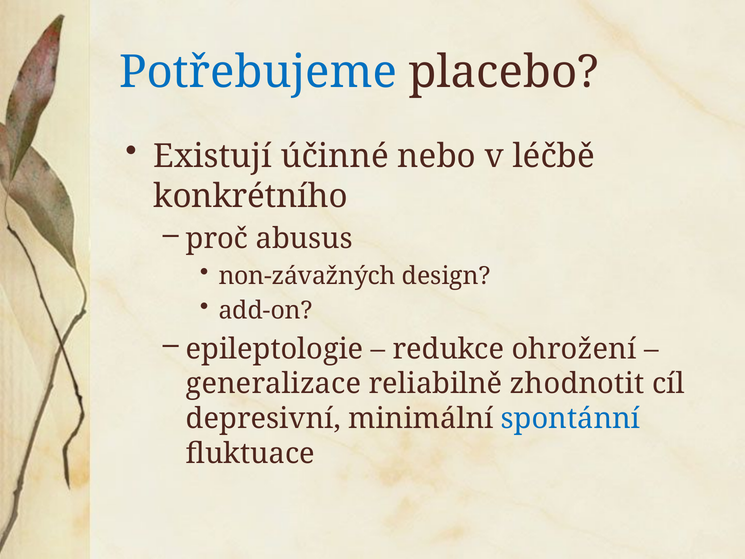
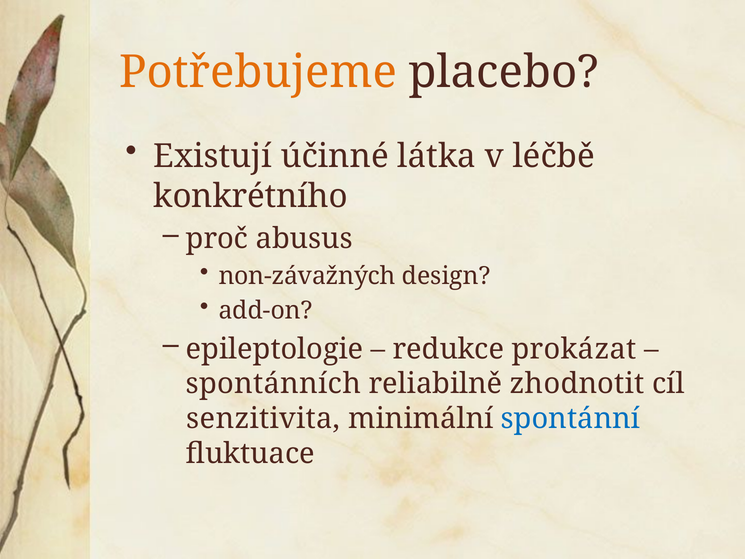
Potřebujeme colour: blue -> orange
nebo: nebo -> látka
ohrožení: ohrožení -> prokázat
generalizace: generalizace -> spontánních
depresivní: depresivní -> senzitivita
